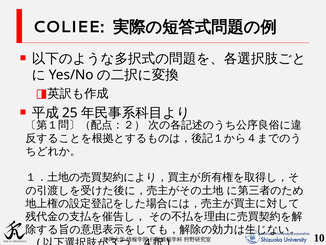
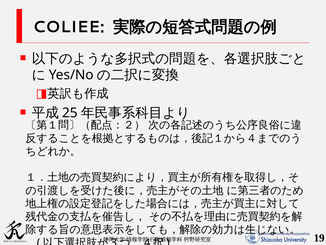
10: 10 -> 19
